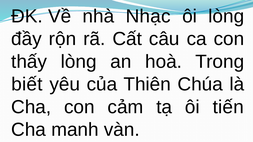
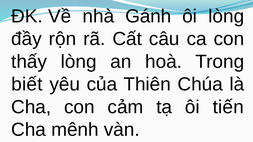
Nhạc: Nhạc -> Gánh
manh: manh -> mênh
